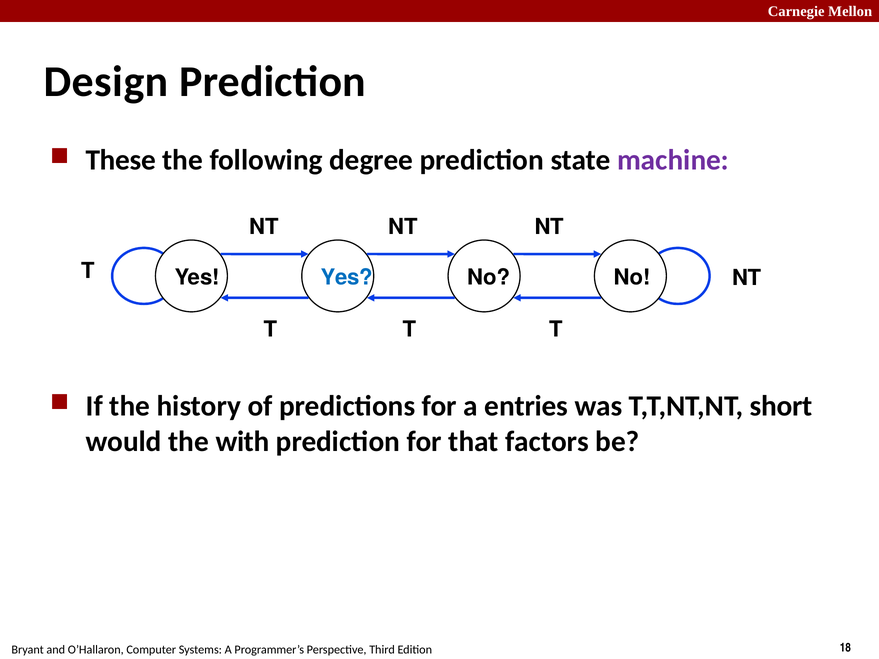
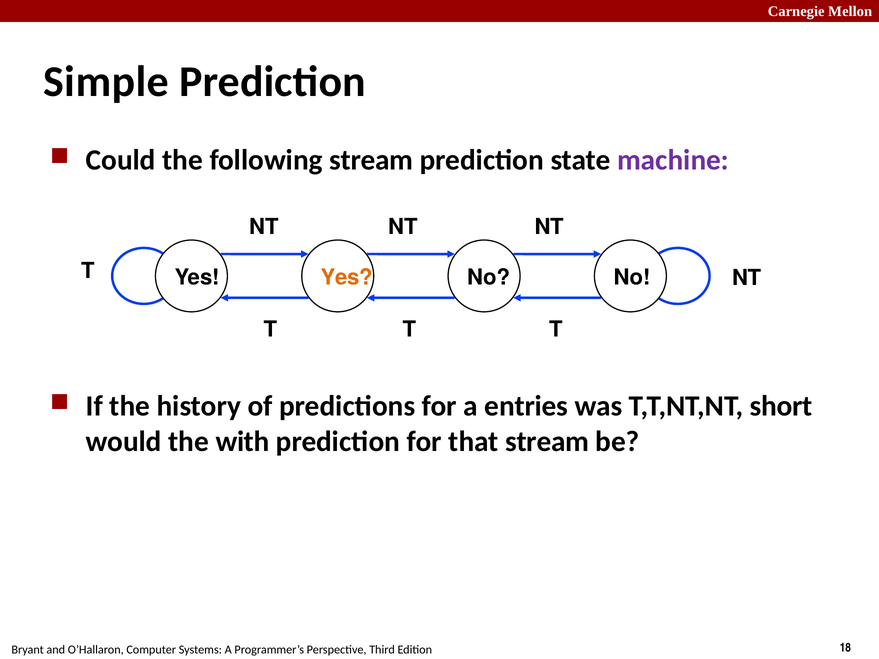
Design: Design -> Simple
These: These -> Could
following degree: degree -> stream
Yes at (347, 278) colour: blue -> orange
that factors: factors -> stream
